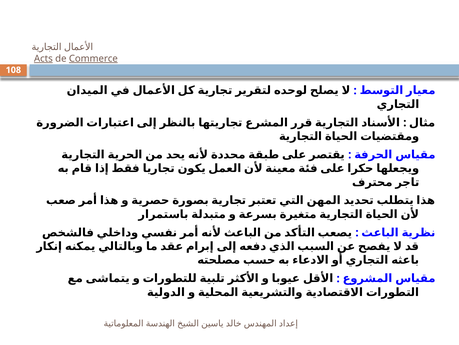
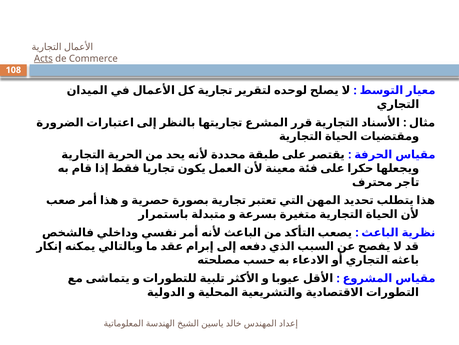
Commerce underline: present -> none
